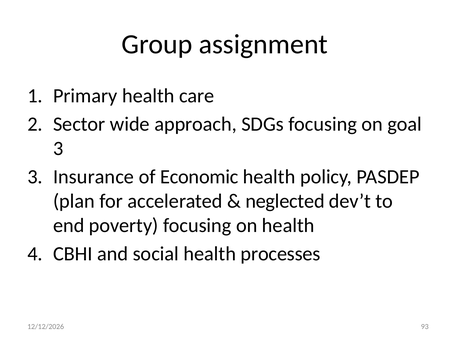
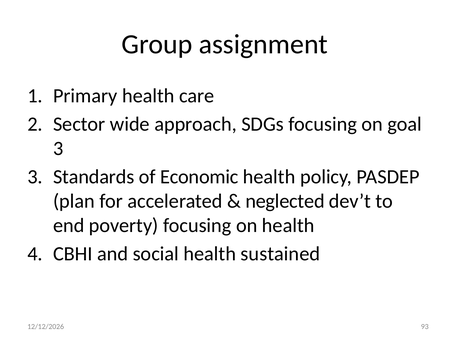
Insurance: Insurance -> Standards
processes: processes -> sustained
